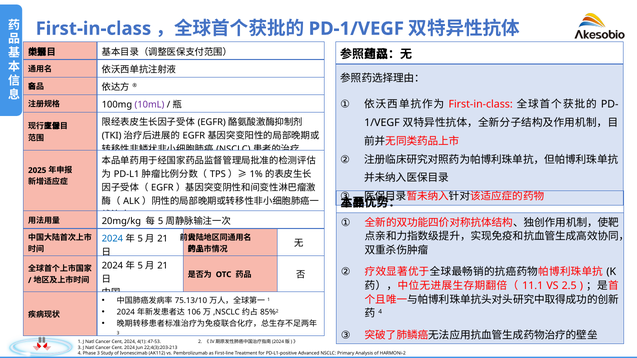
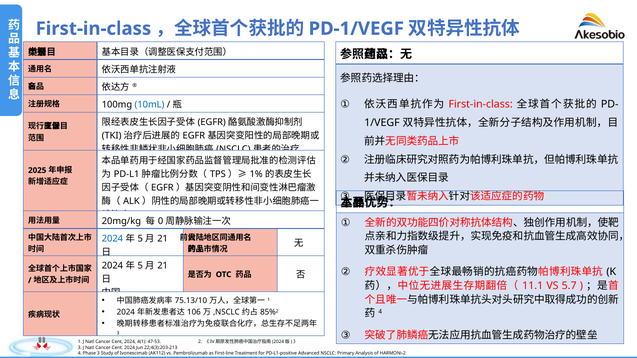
10mL colour: purple -> blue
5 at (161, 221): 5 -> 0
2.5: 2.5 -> 5.7
